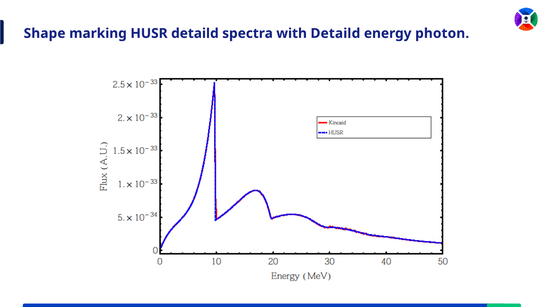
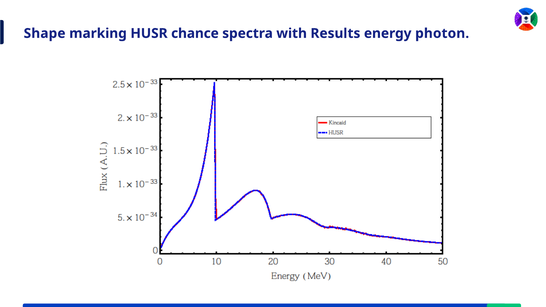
HUSR detaild: detaild -> chance
with Detaild: Detaild -> Results
